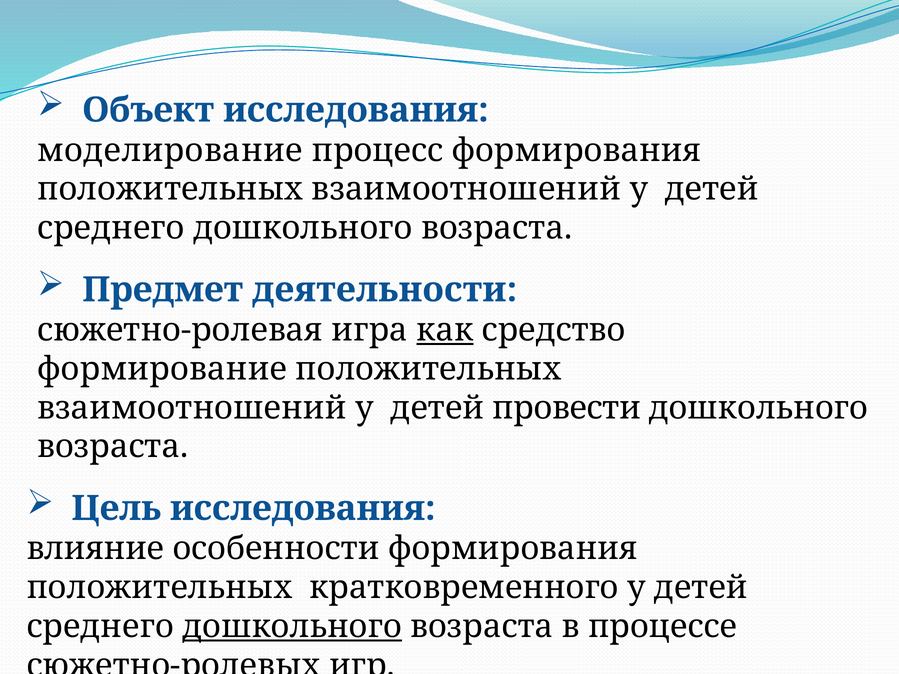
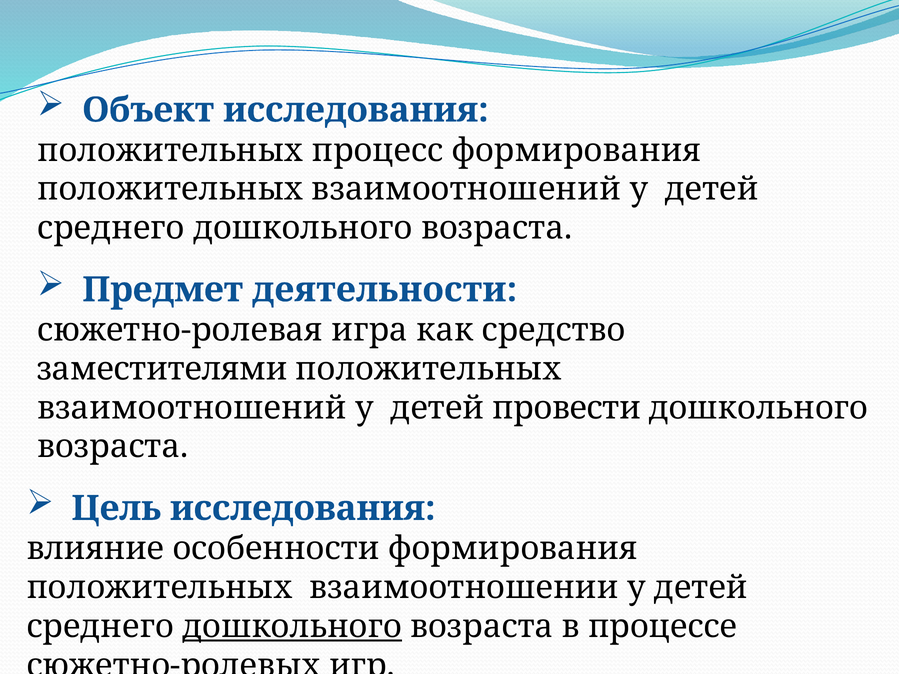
моделирование at (170, 150): моделирование -> положительных
как underline: present -> none
формирование: формирование -> заместителями
кратковременного: кратковременного -> взаимоотношении
